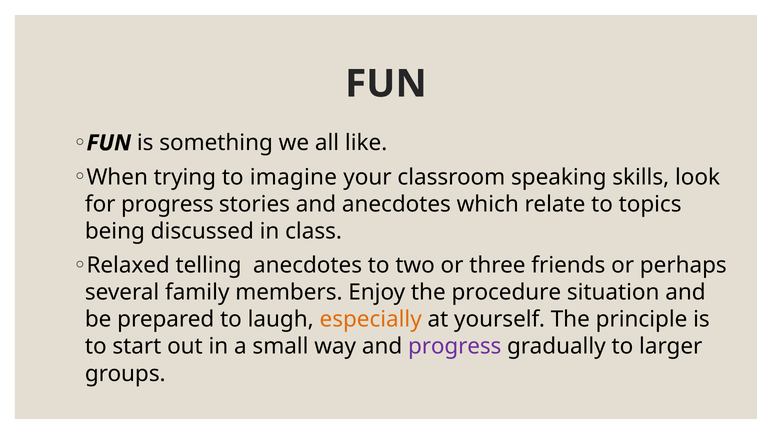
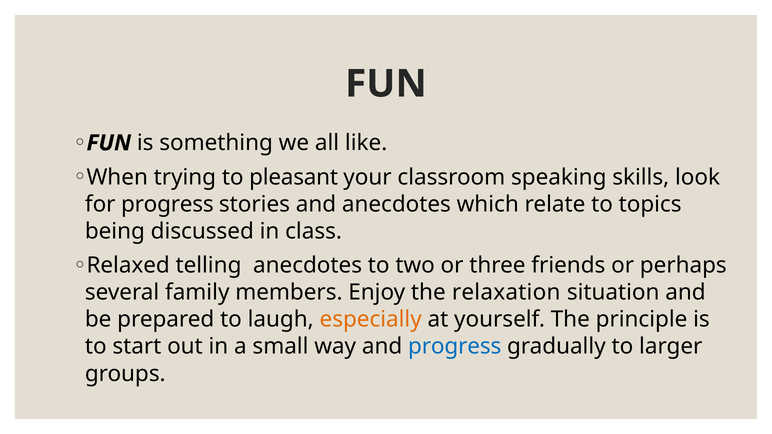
imagine: imagine -> pleasant
procedure: procedure -> relaxation
progress at (455, 347) colour: purple -> blue
